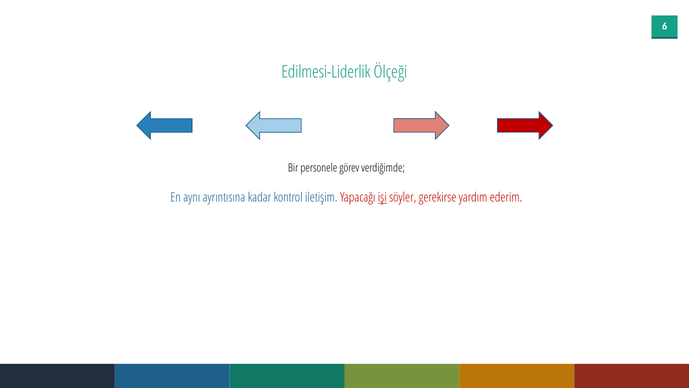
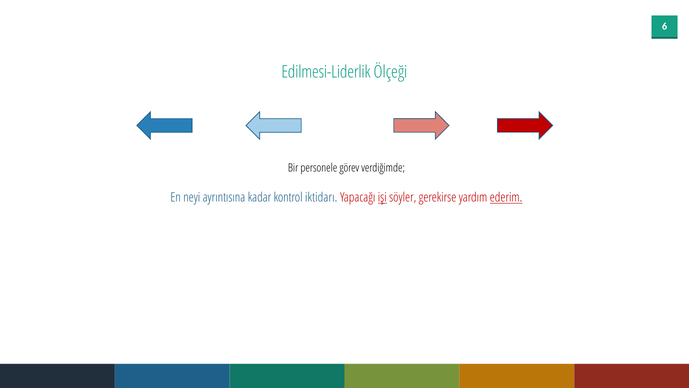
aynı: aynı -> neyi
iletişim: iletişim -> iktidarı
ederim underline: none -> present
